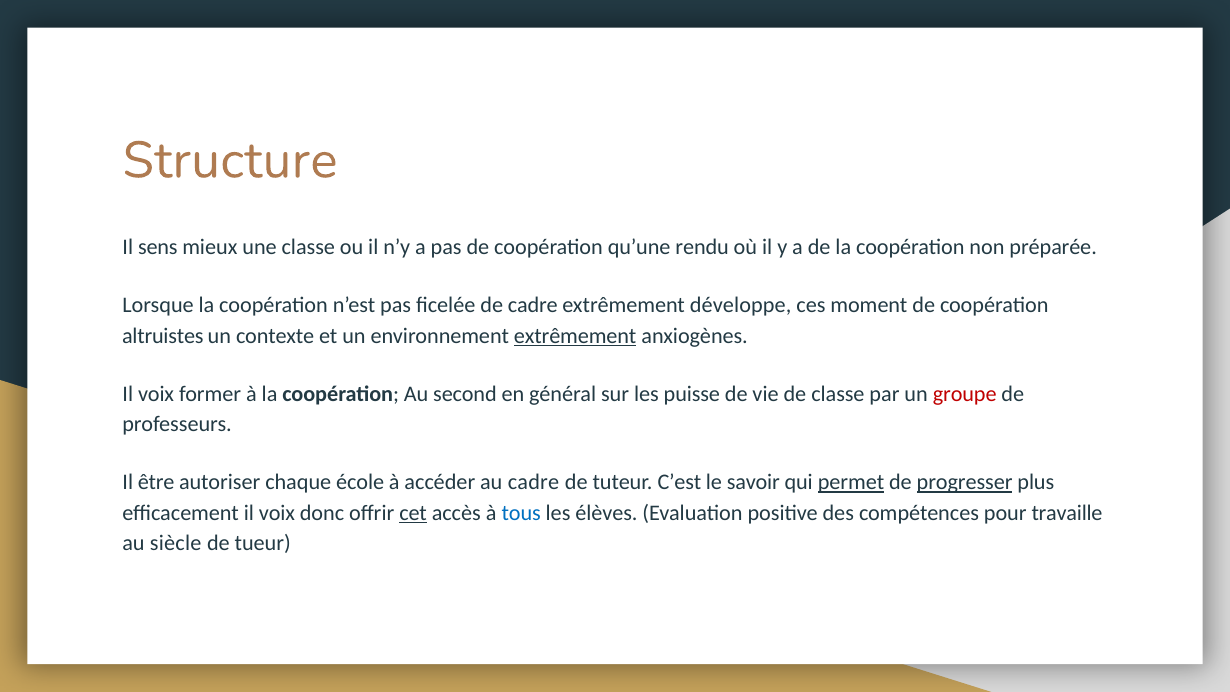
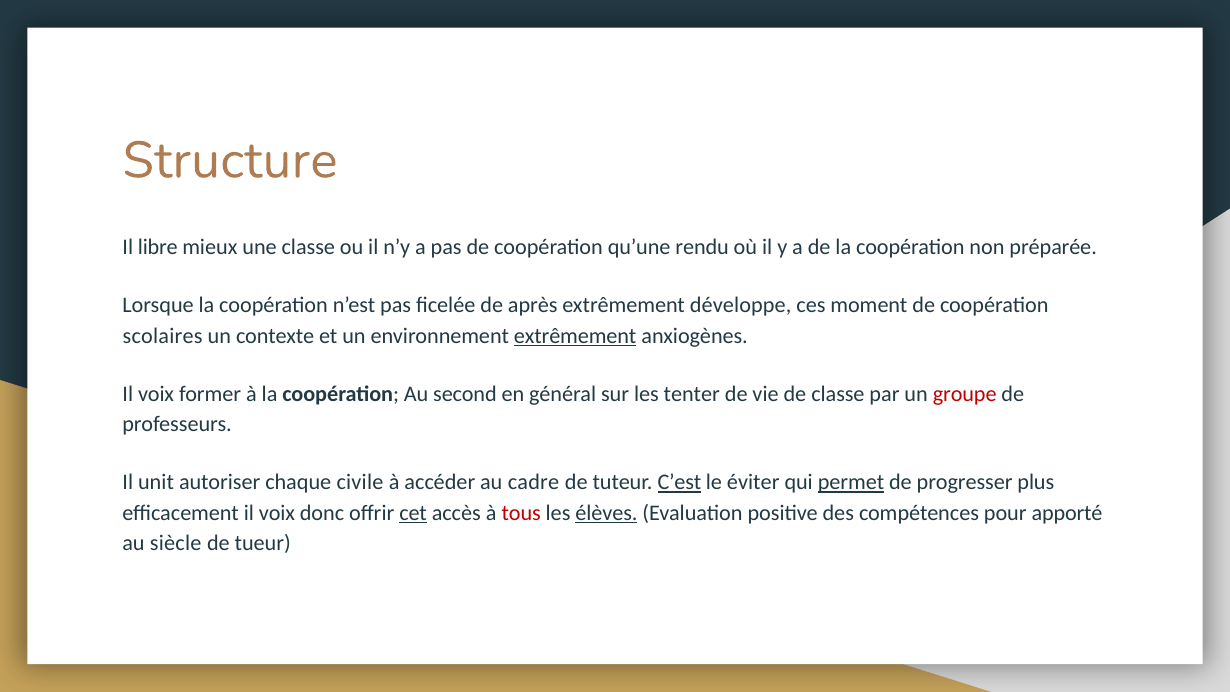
sens: sens -> libre
de cadre: cadre -> après
altruistes: altruistes -> scolaires
puisse: puisse -> tenter
être: être -> unit
école: école -> civile
C’est underline: none -> present
savoir: savoir -> éviter
progresser underline: present -> none
tous colour: blue -> red
élèves underline: none -> present
travaille: travaille -> apporté
